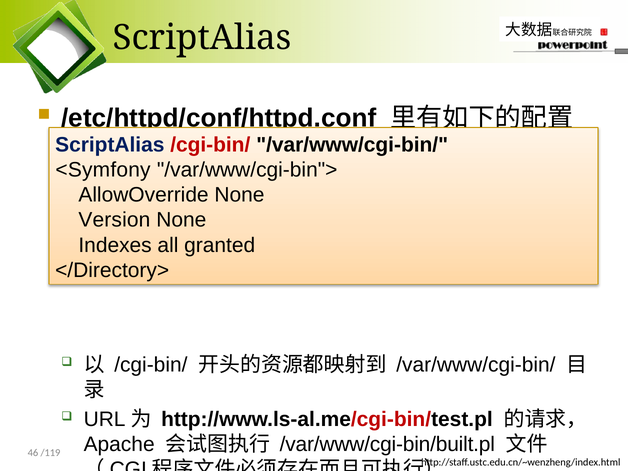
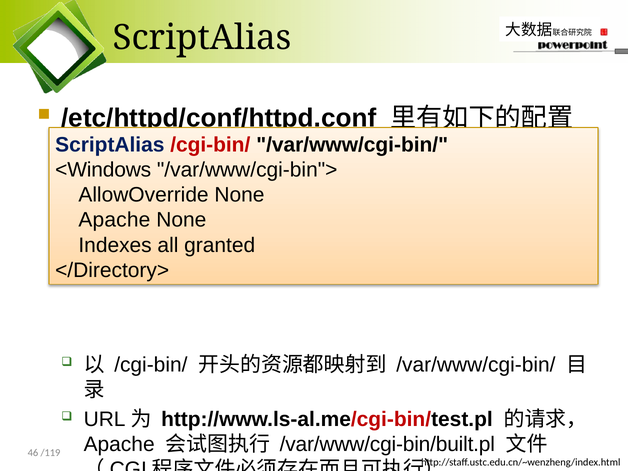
<Symfony: <Symfony -> <Windows
Version at (114, 220): Version -> Apache
